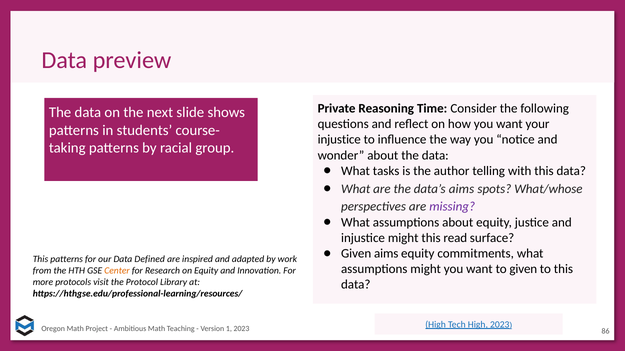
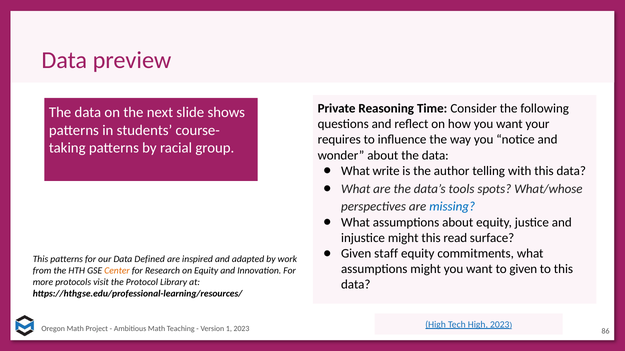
injustice at (339, 140): injustice -> requires
tasks: tasks -> write
data’s aims: aims -> tools
missing colour: purple -> blue
Given aims: aims -> staff
